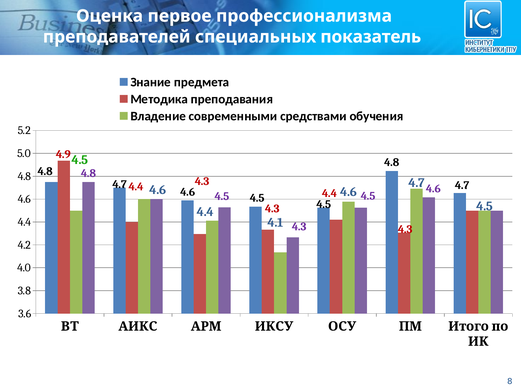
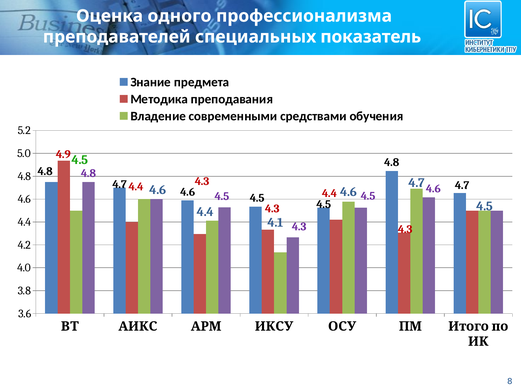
первое: первое -> одного
